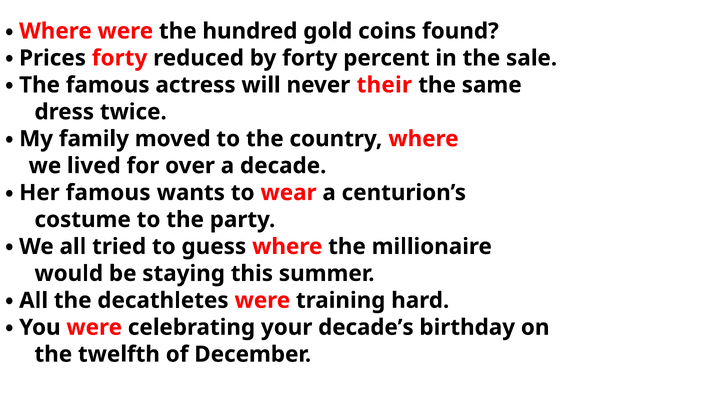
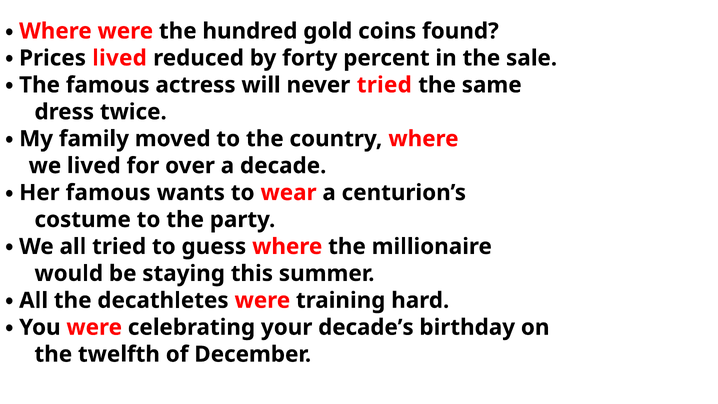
forty at (120, 58): forty -> lived
never their: their -> tried
